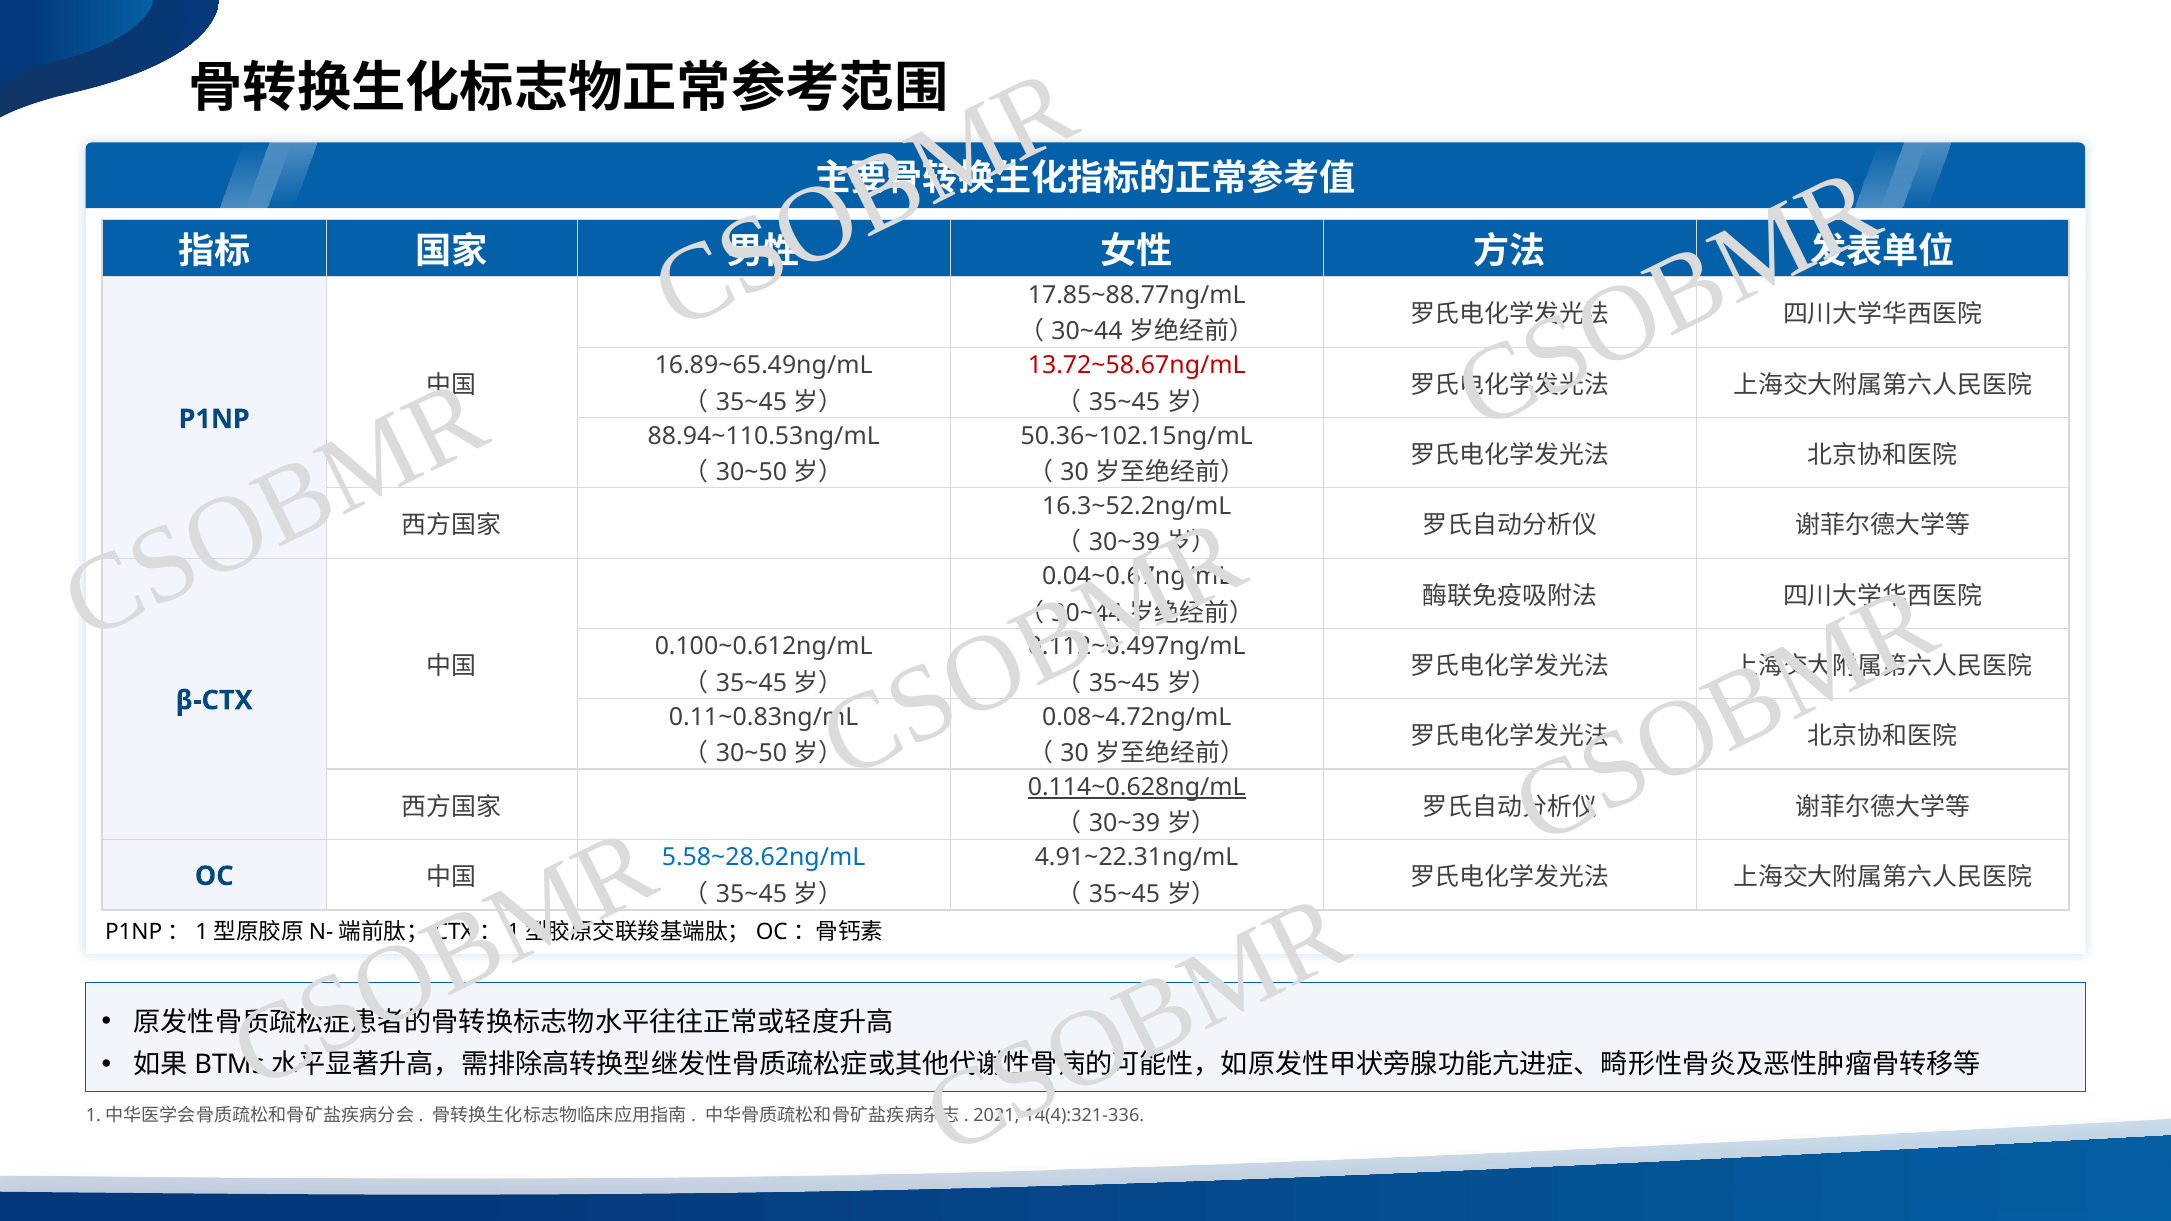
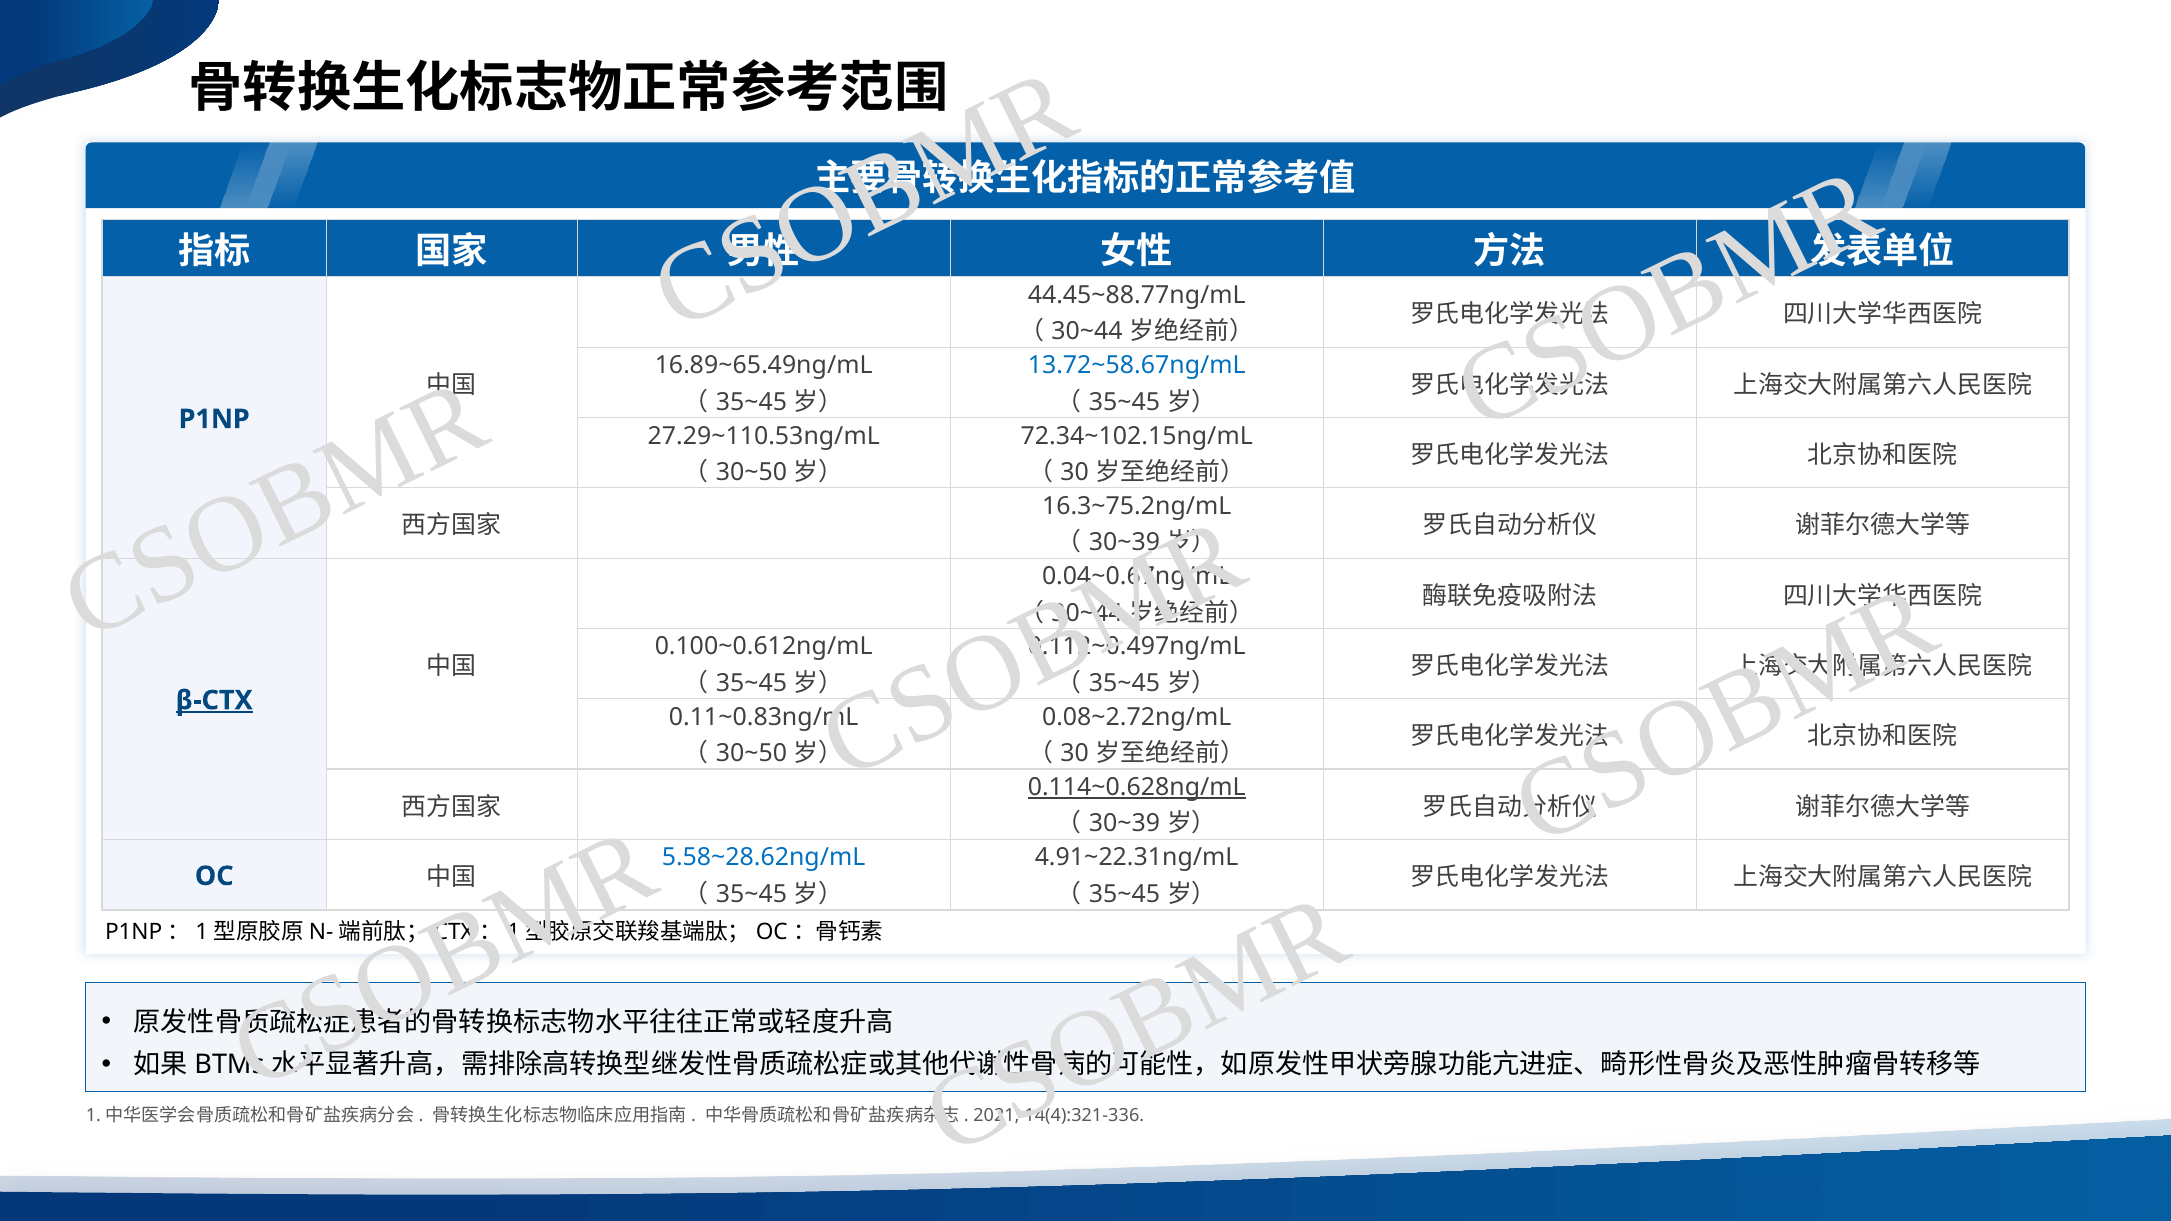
17.85~88.77ng/mL: 17.85~88.77ng/mL -> 44.45~88.77ng/mL
13.72~58.67ng/mL colour: red -> blue
88.94~110.53ng/mL: 88.94~110.53ng/mL -> 27.29~110.53ng/mL
50.36~102.15ng/mL: 50.36~102.15ng/mL -> 72.34~102.15ng/mL
16.3~52.2ng/mL: 16.3~52.2ng/mL -> 16.3~75.2ng/mL
β-CTX underline: none -> present
0.08~4.72ng/mL: 0.08~4.72ng/mL -> 0.08~2.72ng/mL
